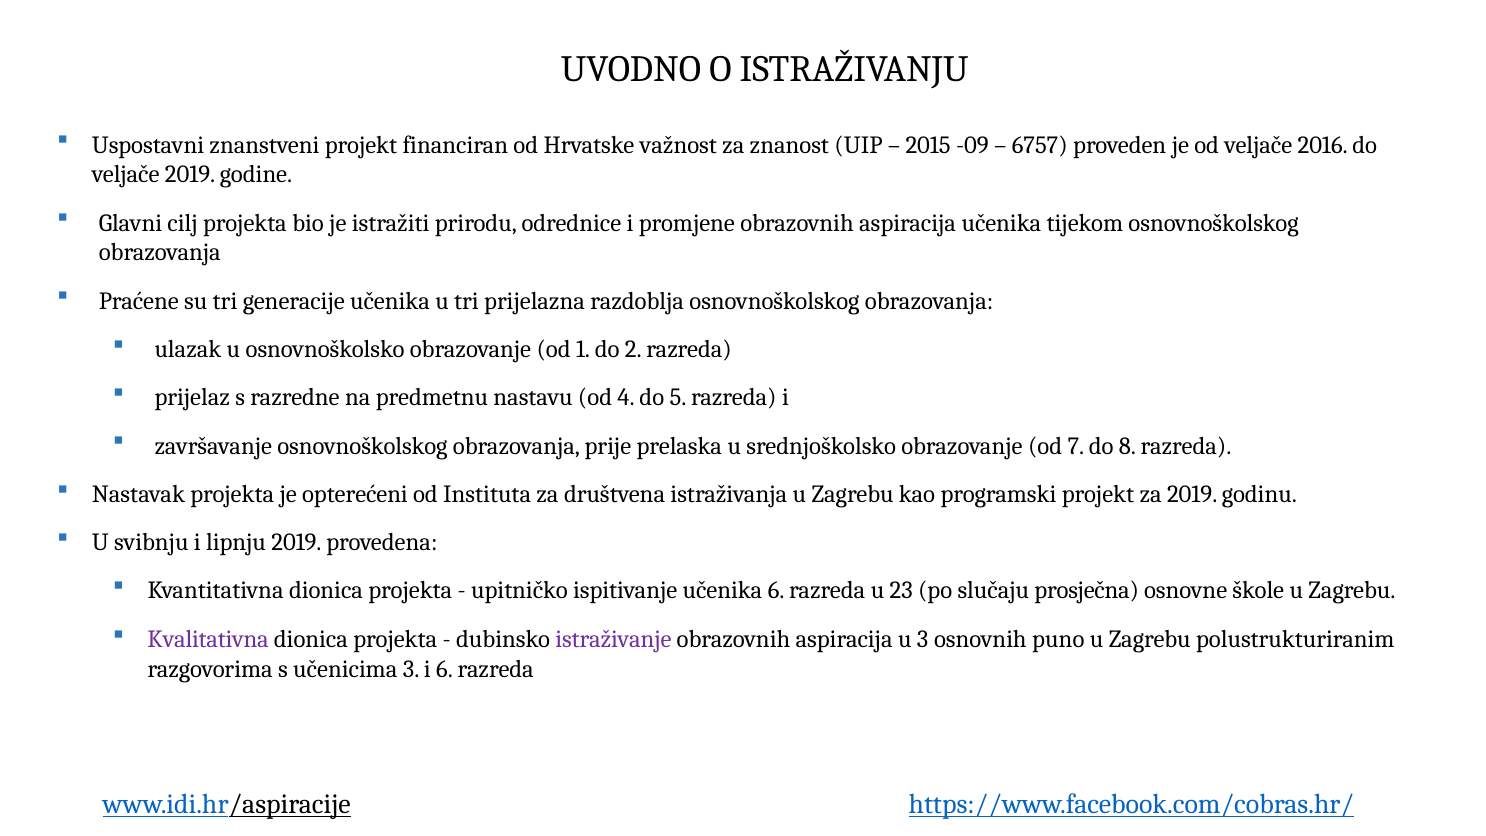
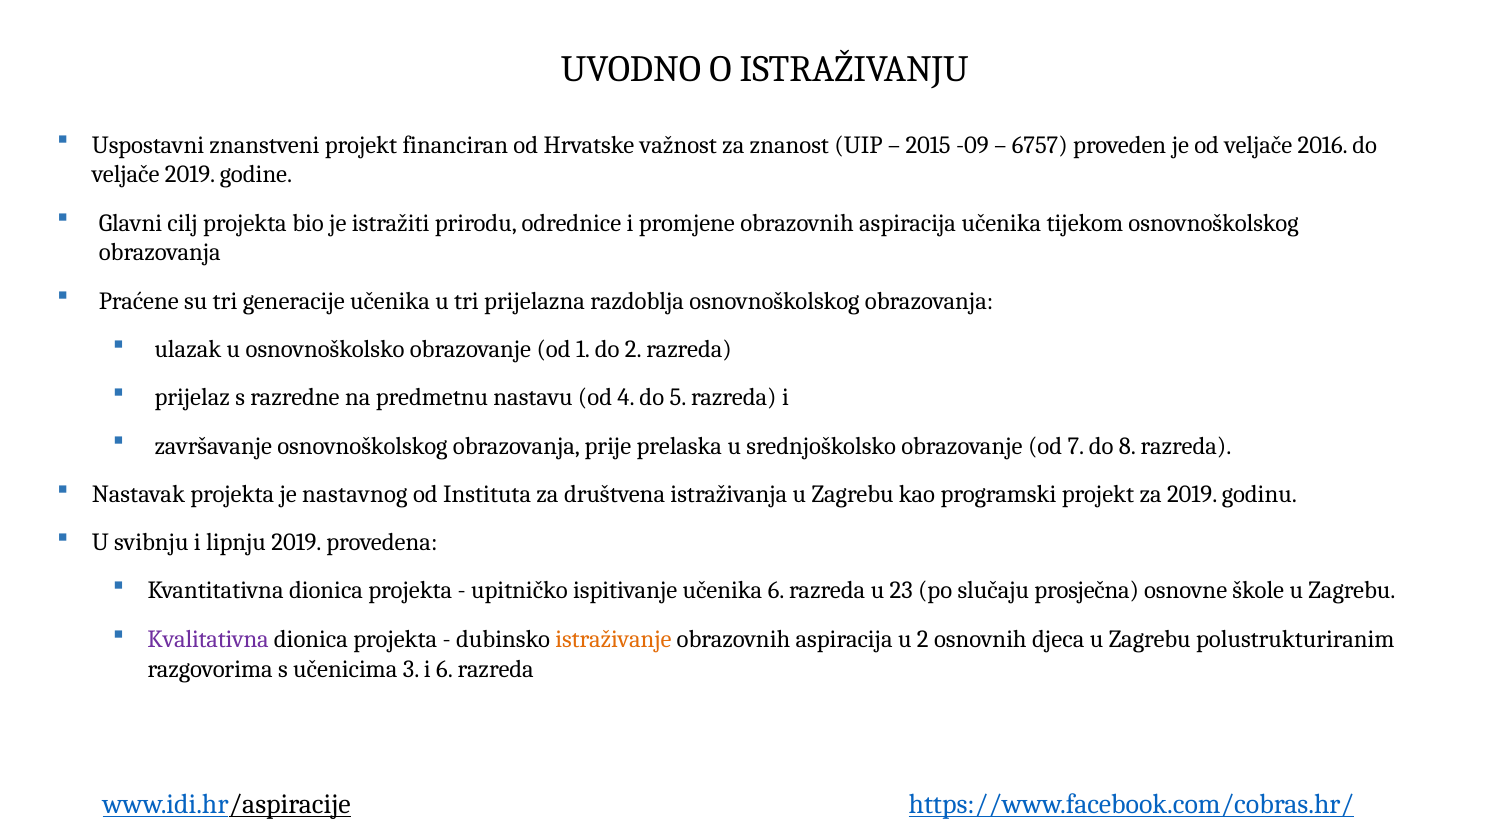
opterećeni: opterećeni -> nastavnog
istraživanje colour: purple -> orange
u 3: 3 -> 2
puno: puno -> djeca
